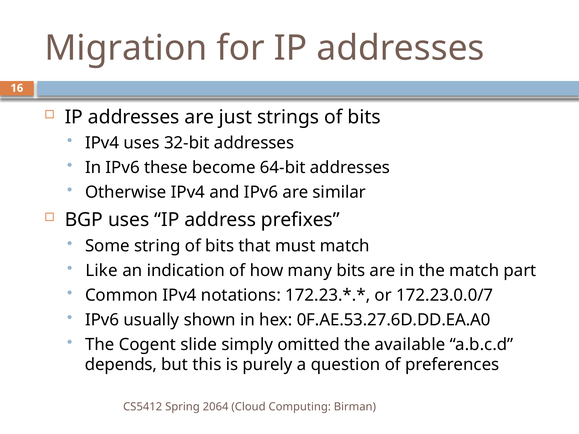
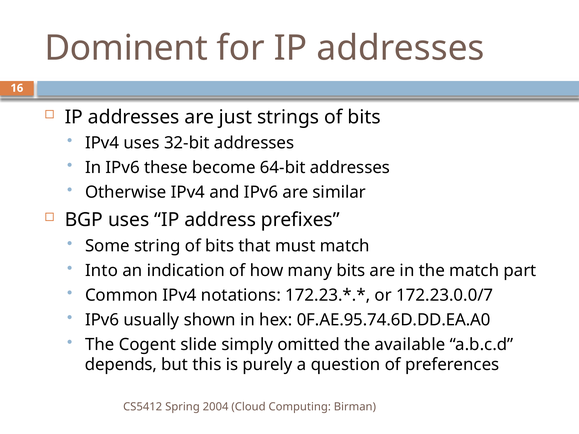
Migration: Migration -> Dominent
Like: Like -> Into
0F.AE.53.27.6D.DD.EA.A0: 0F.AE.53.27.6D.DD.EA.A0 -> 0F.AE.95.74.6D.DD.EA.A0
2064: 2064 -> 2004
